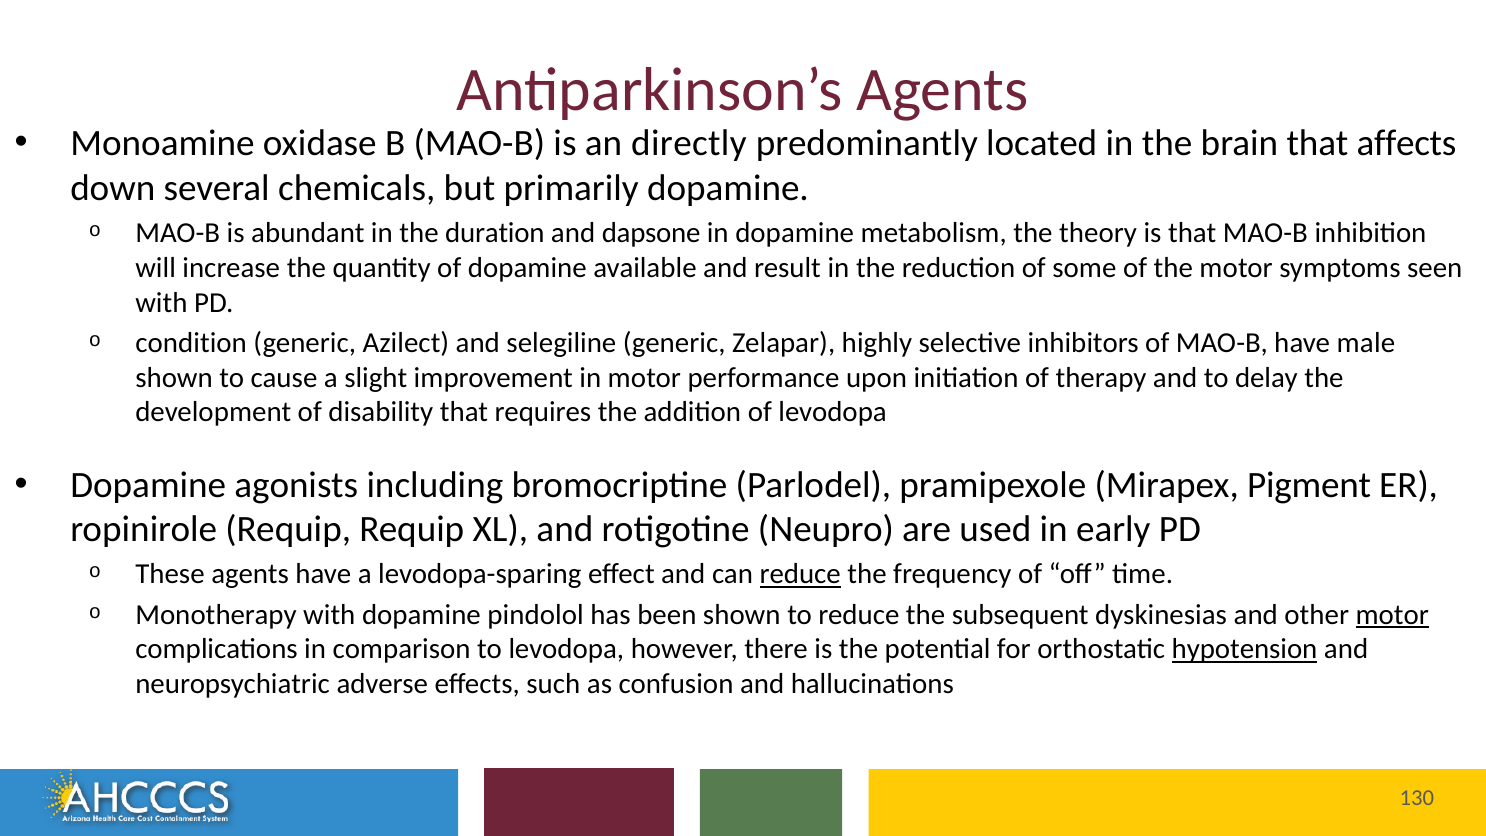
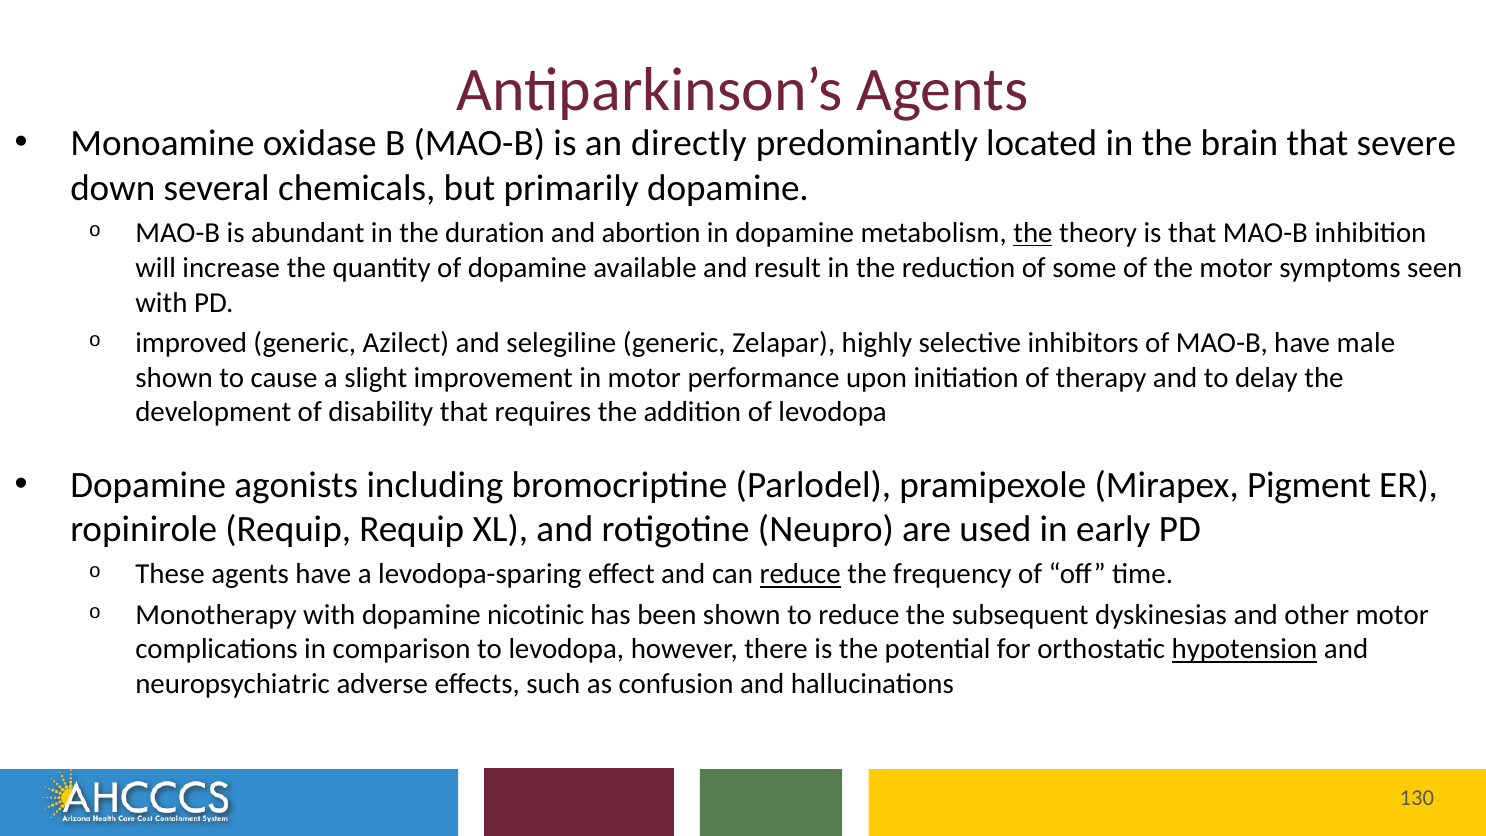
affects: affects -> severe
dapsone: dapsone -> abortion
the at (1033, 233) underline: none -> present
condition: condition -> improved
pindolol: pindolol -> nicotinic
motor at (1392, 615) underline: present -> none
